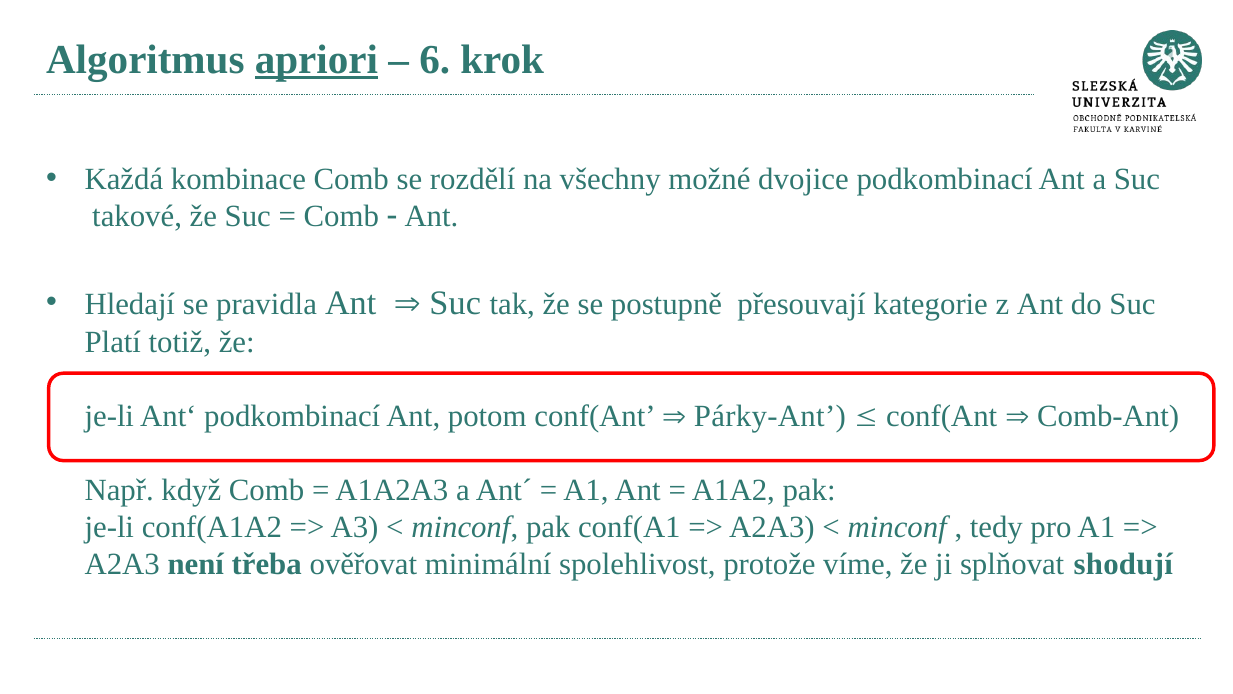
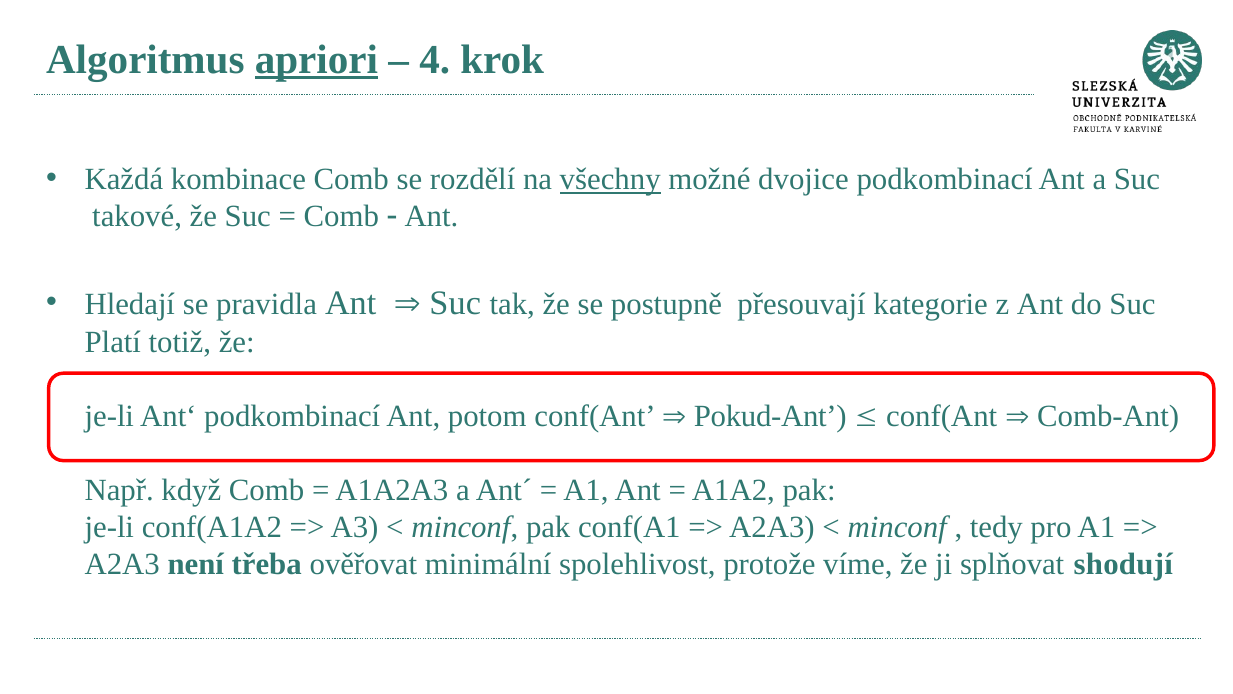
6: 6 -> 4
všechny underline: none -> present
Párky-Ant: Párky-Ant -> Pokud-Ant
